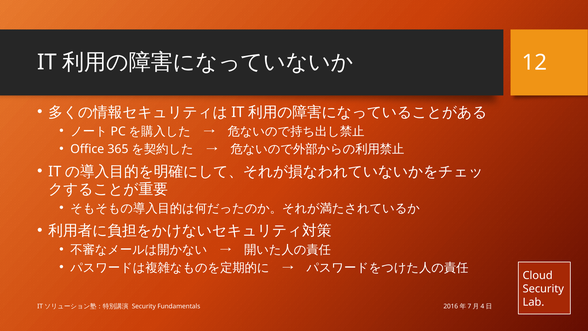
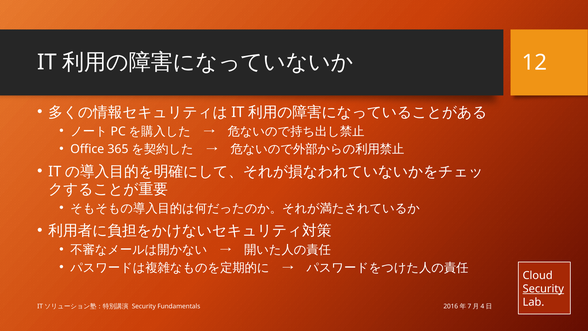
Security at (543, 289) underline: none -> present
